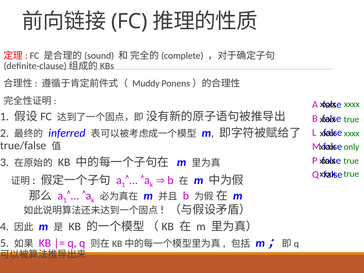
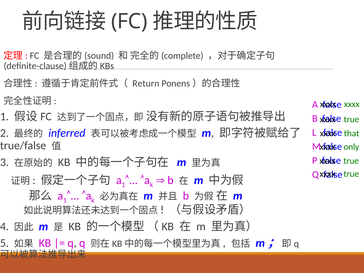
Muddy: Muddy -> Return
xxxx at (352, 133): xxxx -> that
